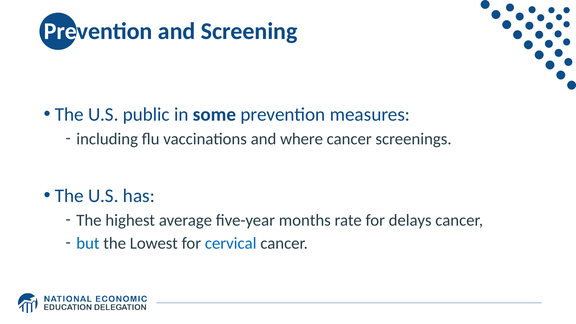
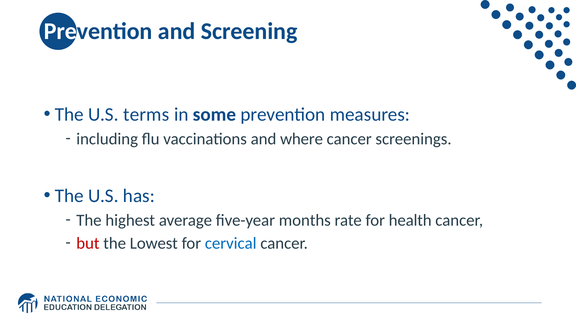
public: public -> terms
delays: delays -> health
but colour: blue -> red
